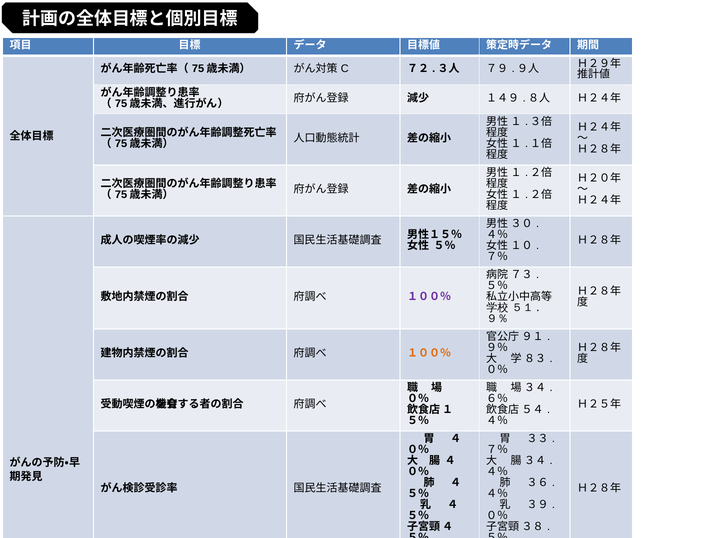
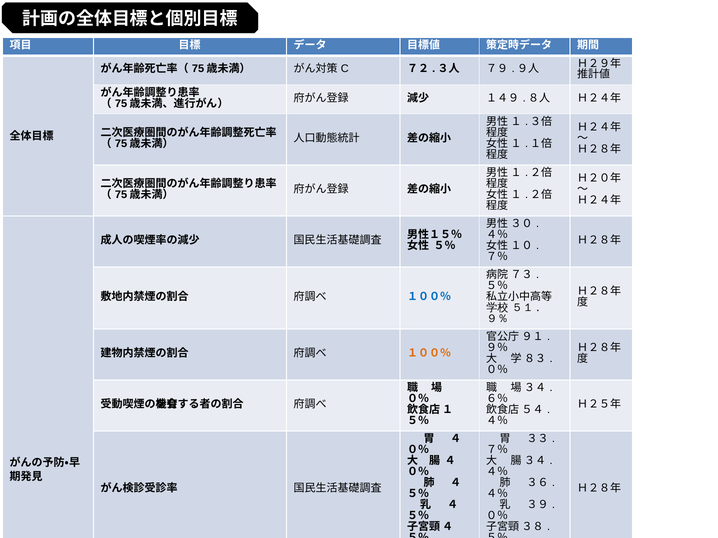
１００％ at (429, 297) colour: purple -> blue
